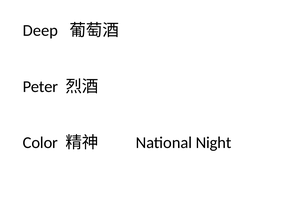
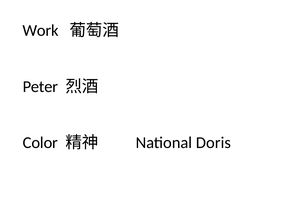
Deep: Deep -> Work
Night: Night -> Doris
